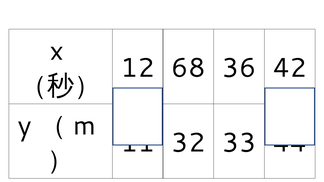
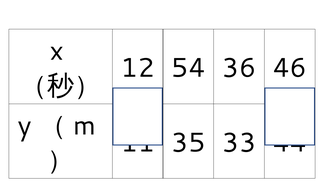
68: 68 -> 54
42: 42 -> 46
32: 32 -> 35
